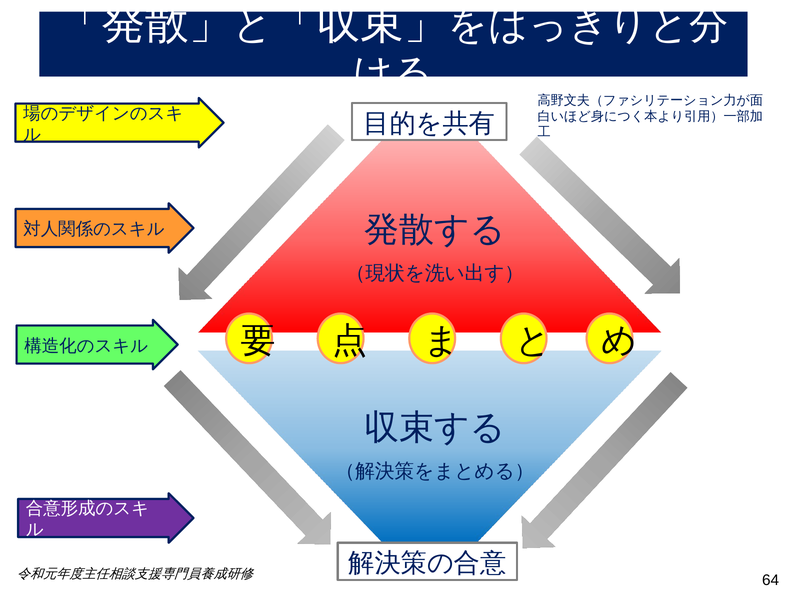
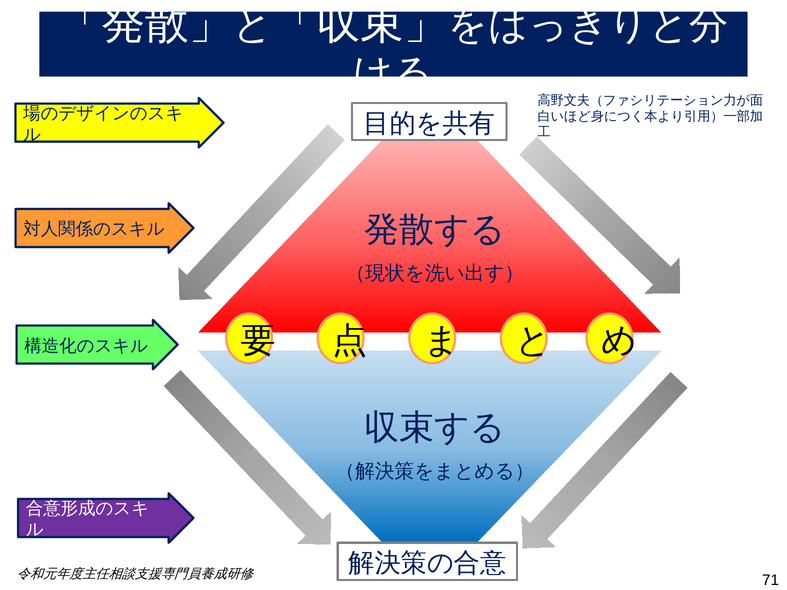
64: 64 -> 71
